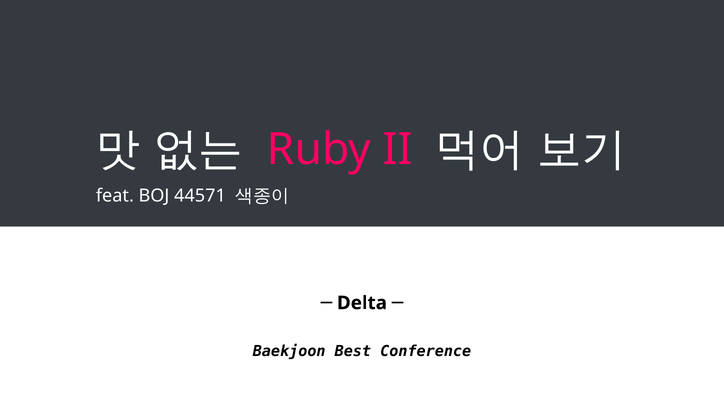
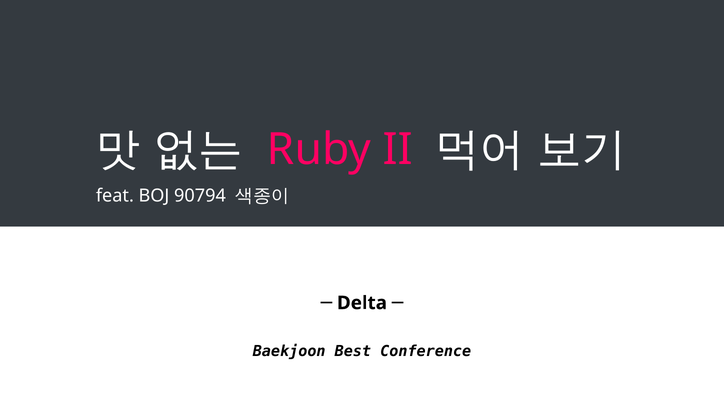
44571: 44571 -> 90794
